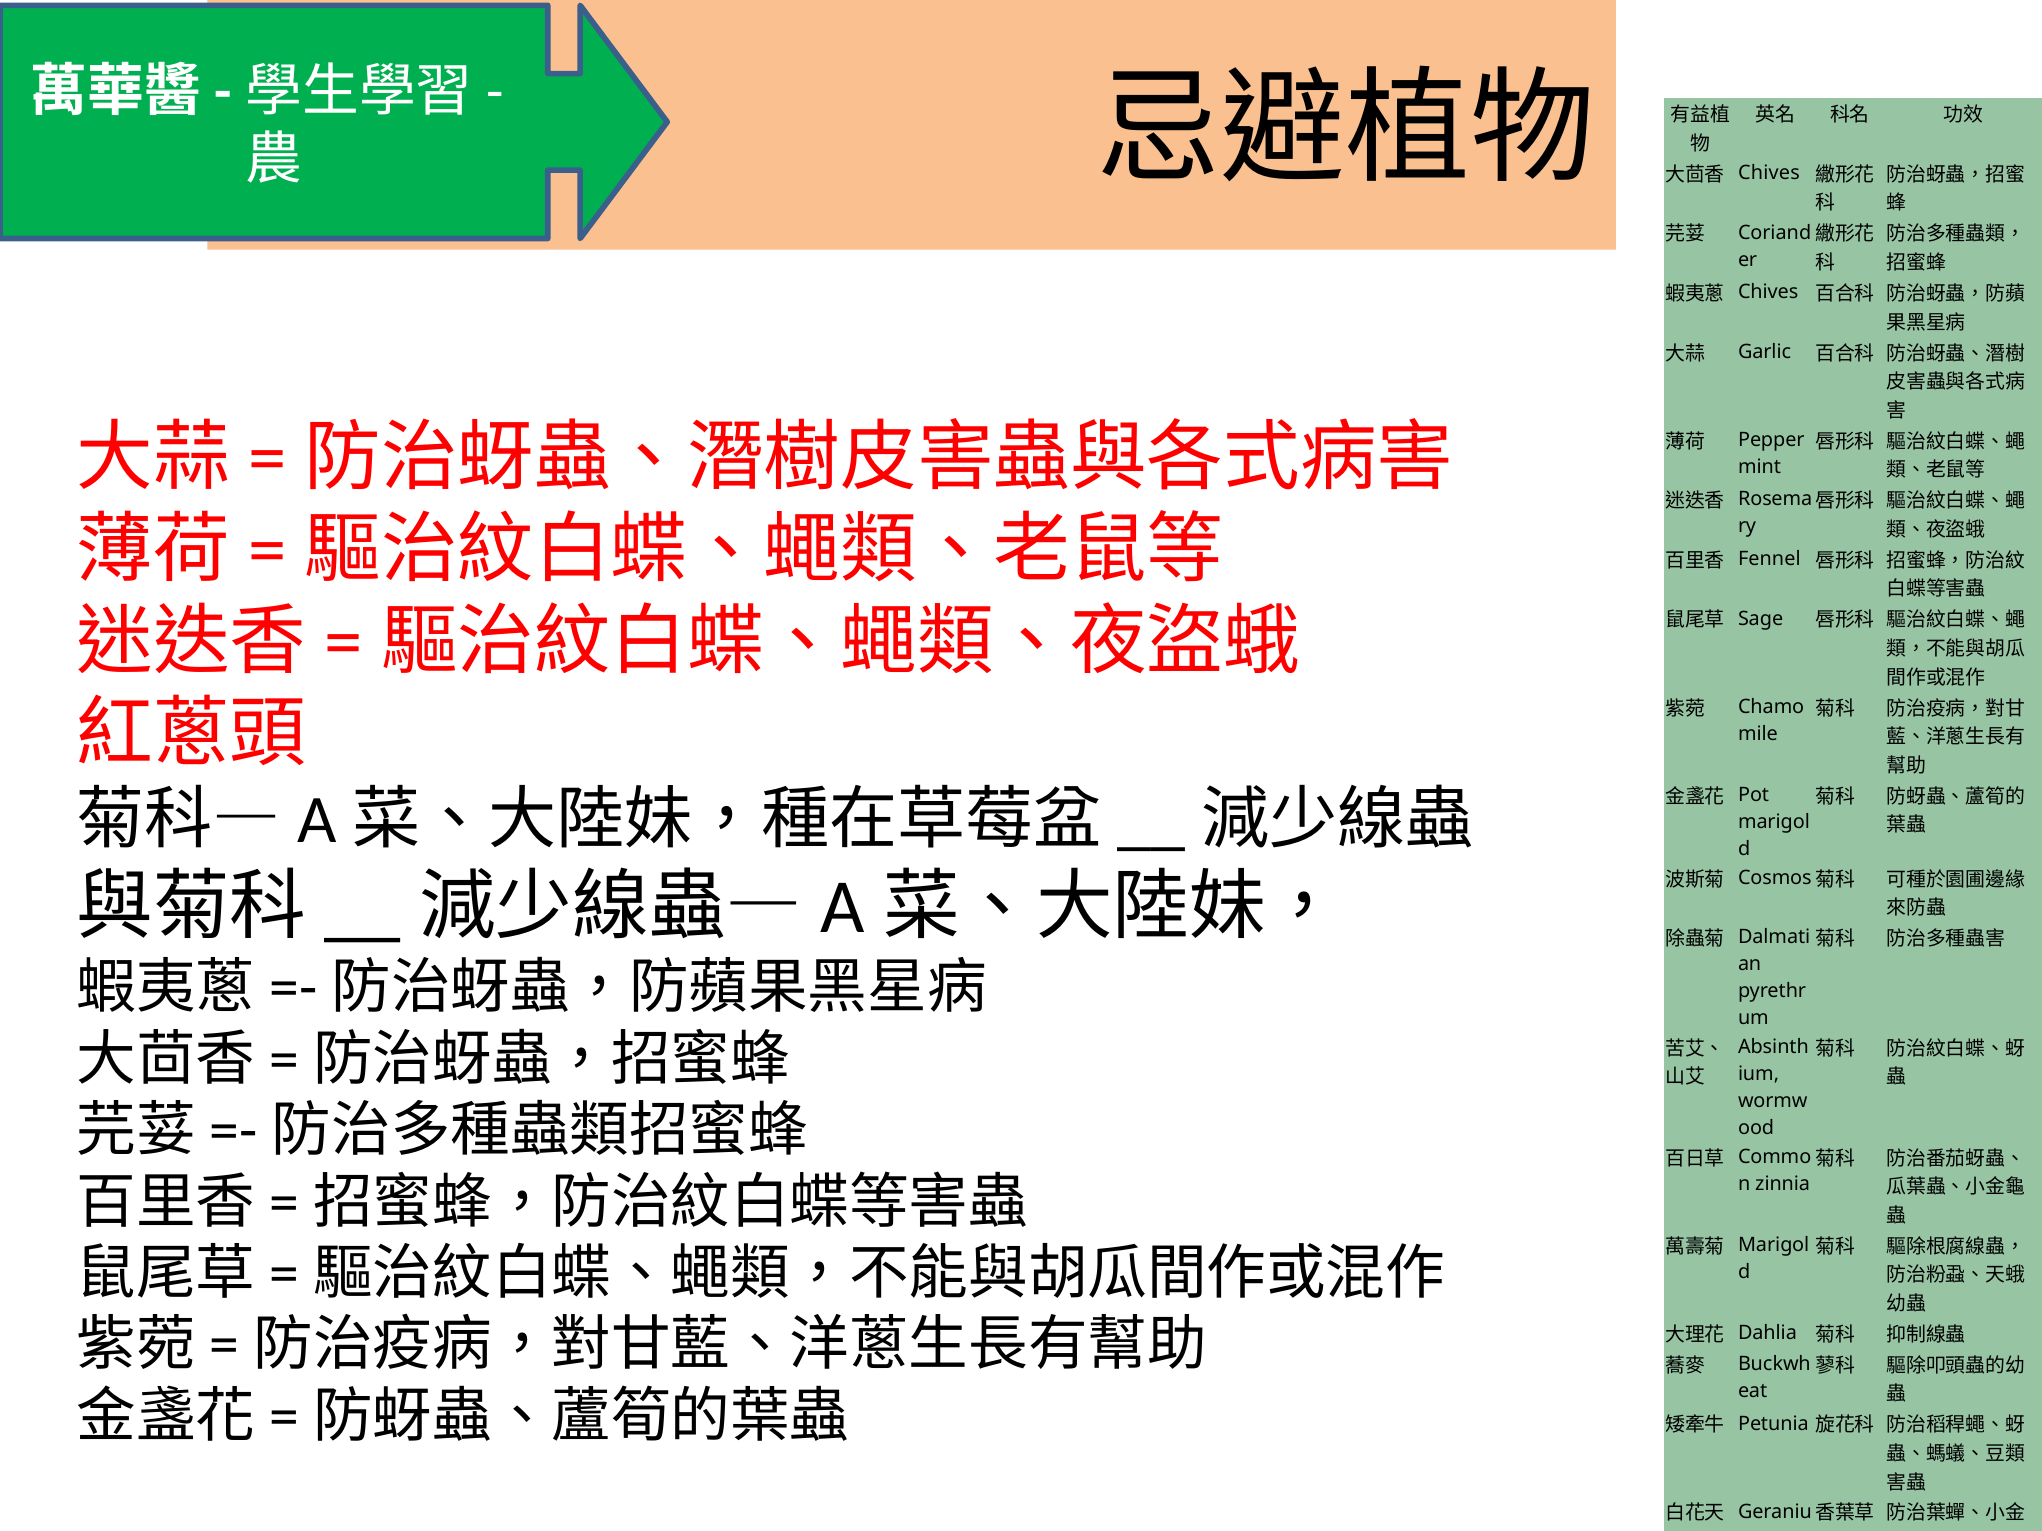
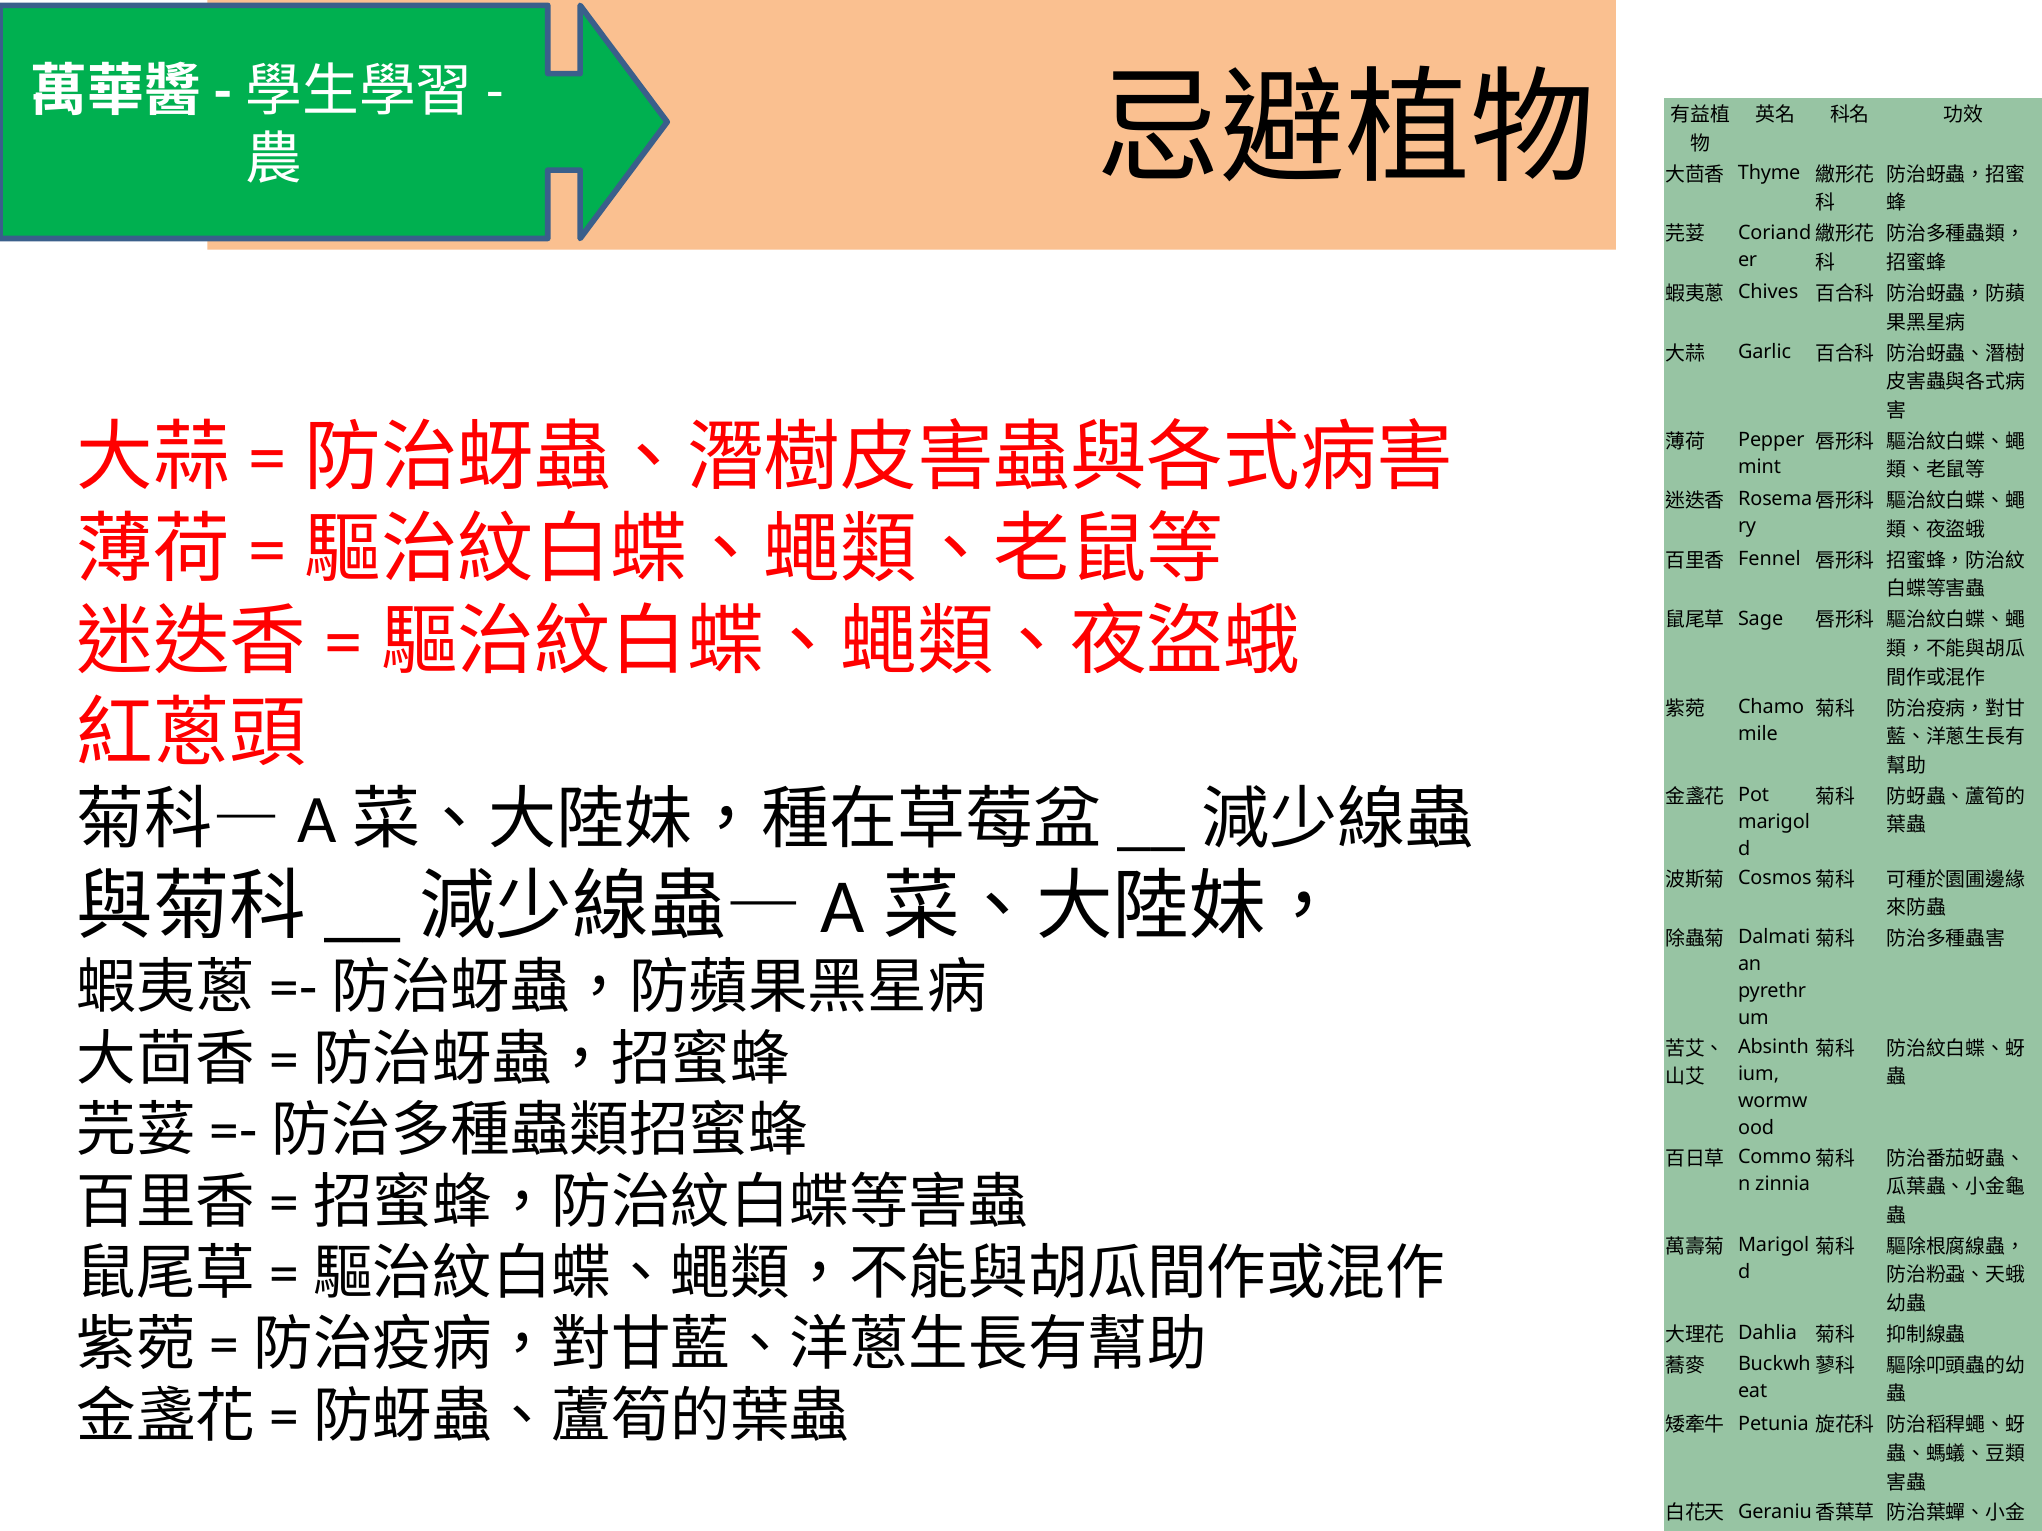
Chives at (1769, 173): Chives -> Thyme
